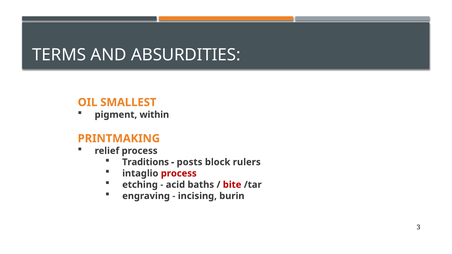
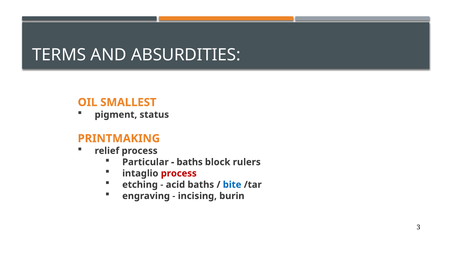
within: within -> status
Traditions: Traditions -> Particular
posts at (190, 162): posts -> baths
bite colour: red -> blue
